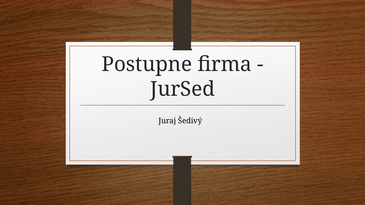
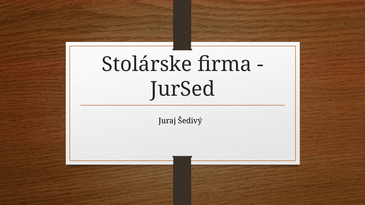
Postupne: Postupne -> Stolárske
